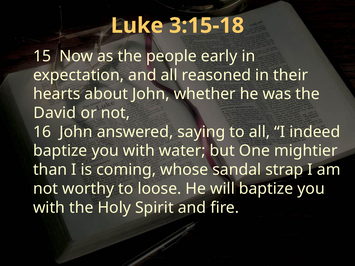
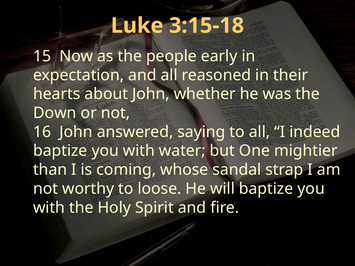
David: David -> Down
